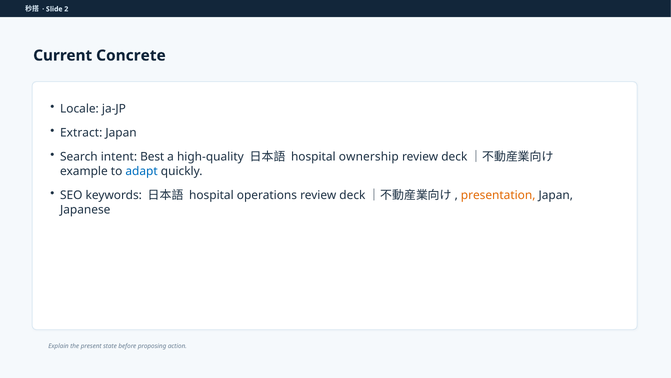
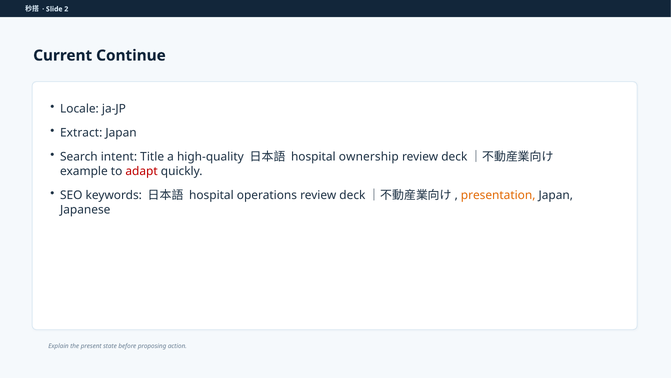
Concrete: Concrete -> Continue
Best: Best -> Title
adapt colour: blue -> red
